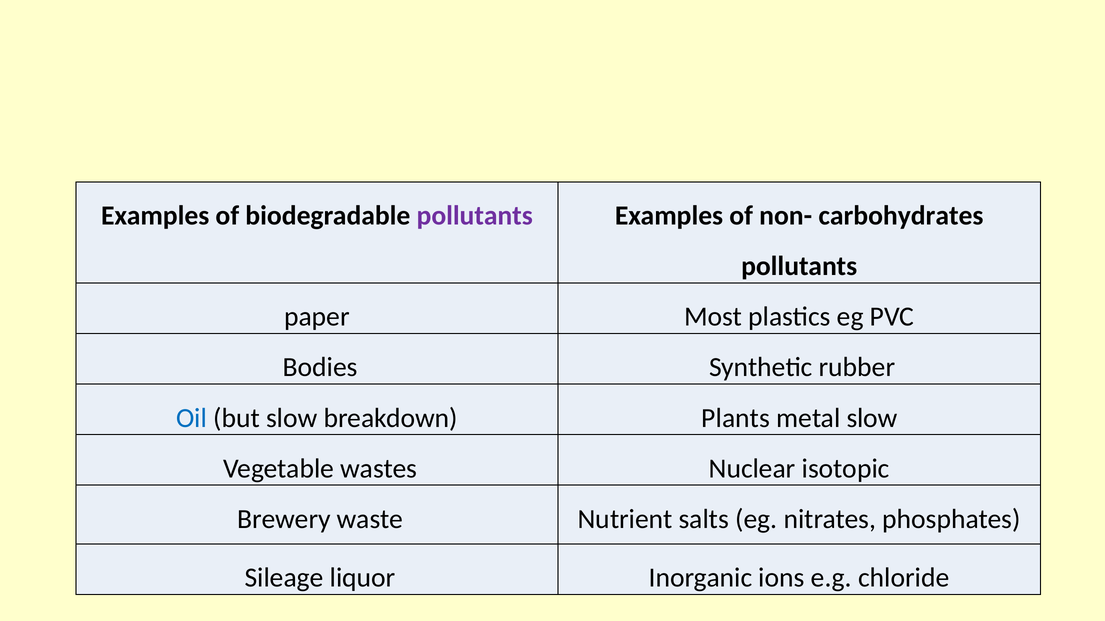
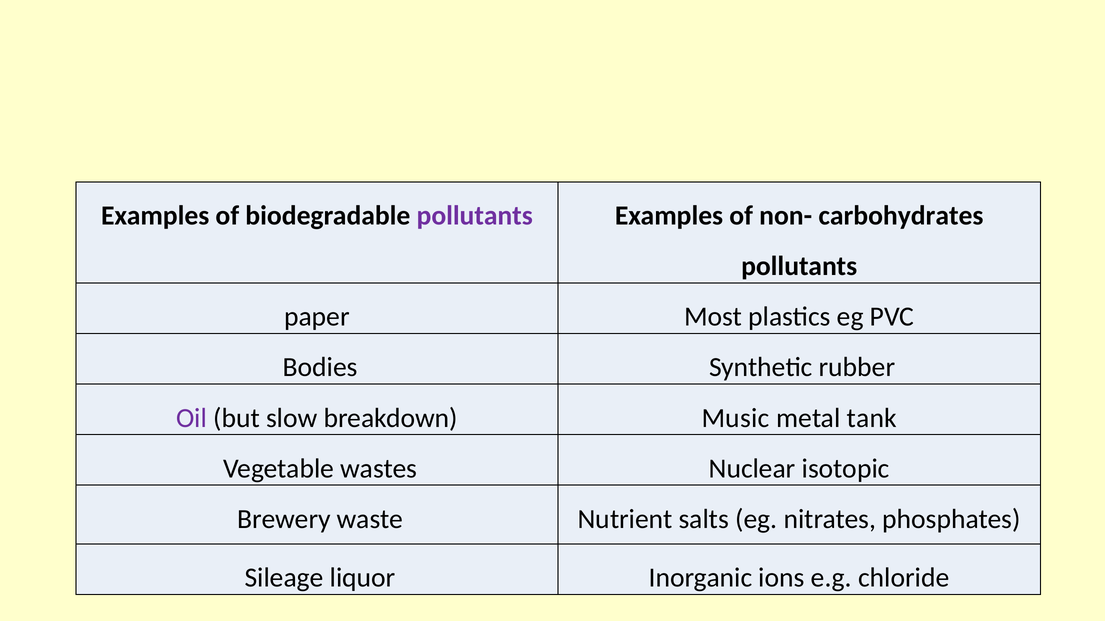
Oil colour: blue -> purple
Plants: Plants -> Music
metal slow: slow -> tank
